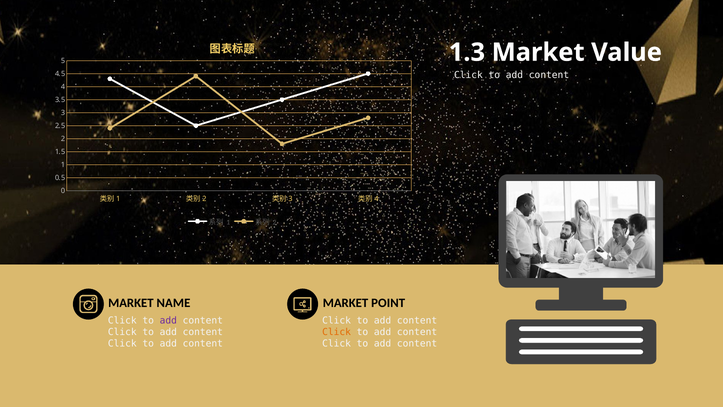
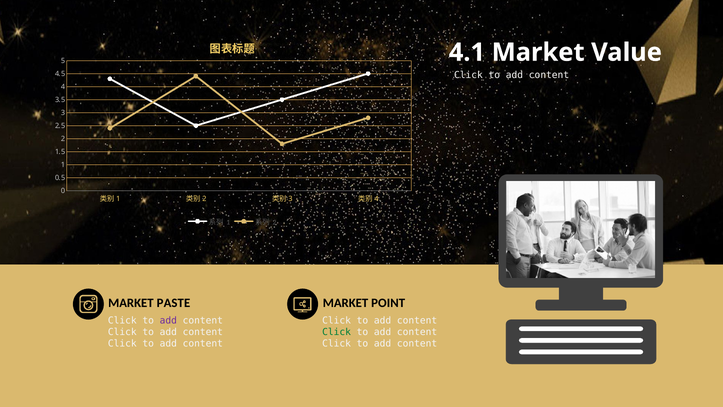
1.3: 1.3 -> 4.1
NAME: NAME -> PASTE
Click at (337, 332) colour: orange -> green
